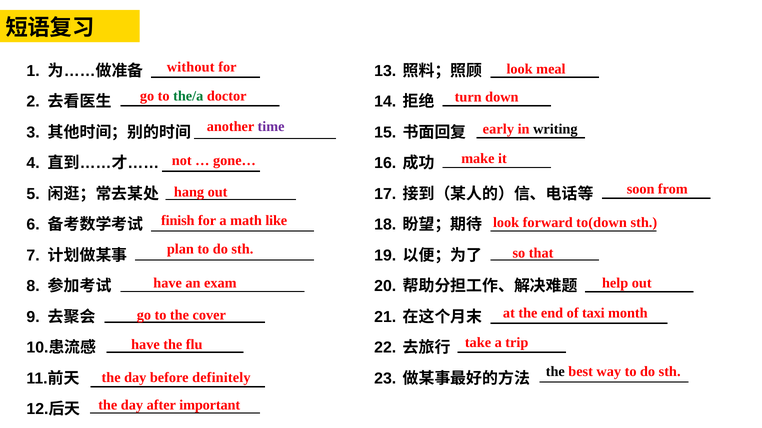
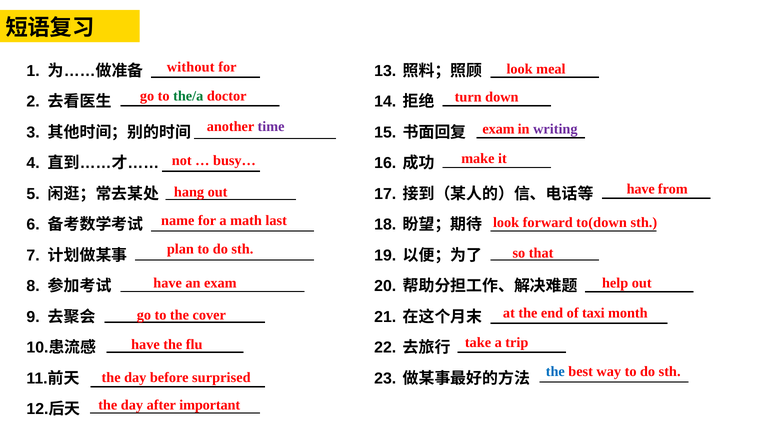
early at (498, 129): early -> exam
writing colour: black -> purple
gone…: gone… -> busy…
soon at (641, 189): soon -> have
finish: finish -> name
like: like -> last
the at (555, 372) colour: black -> blue
definitely: definitely -> surprised
